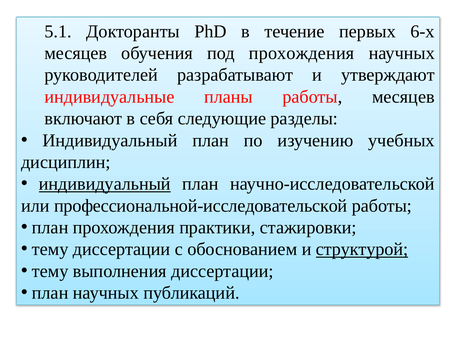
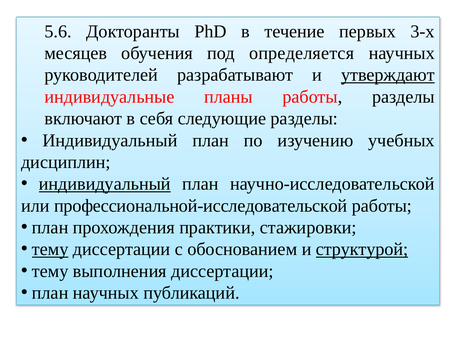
5.1: 5.1 -> 5.6
6-х: 6-х -> 3-х
под прохождения: прохождения -> определяется
утверждают underline: none -> present
работы месяцев: месяцев -> разделы
тему at (50, 249) underline: none -> present
